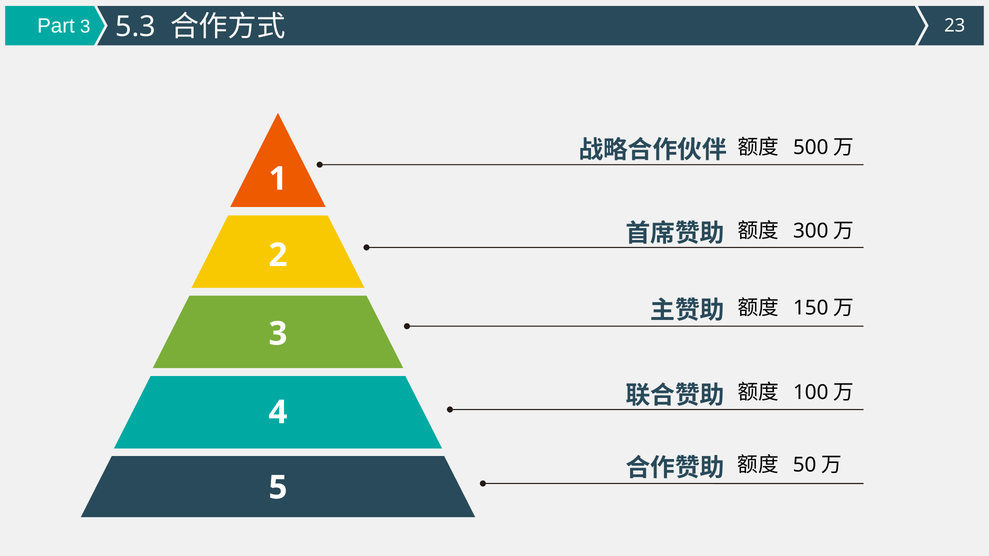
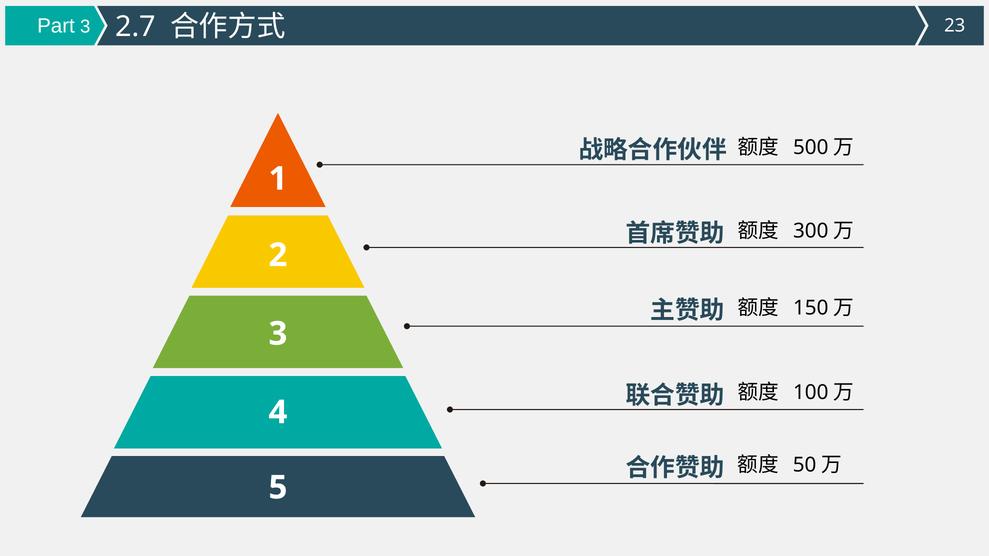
5.3: 5.3 -> 2.7
